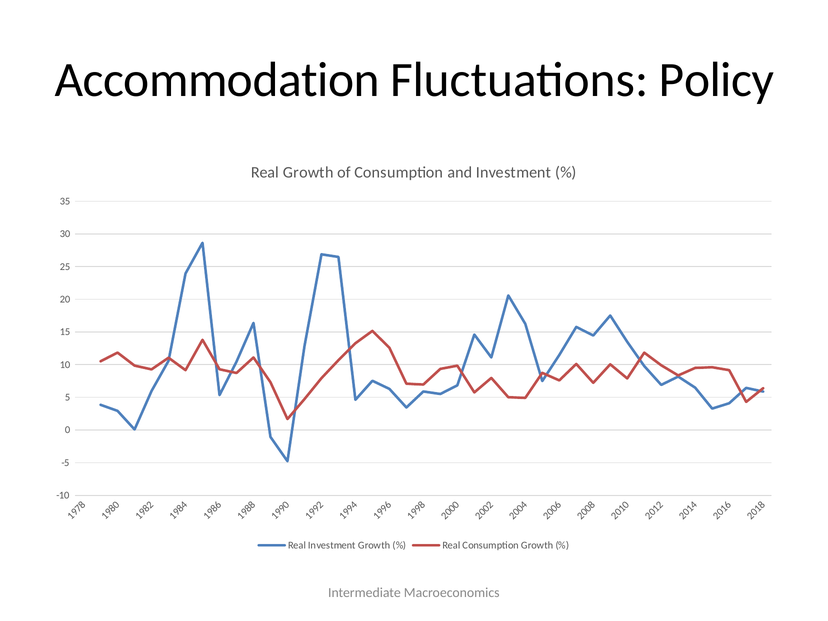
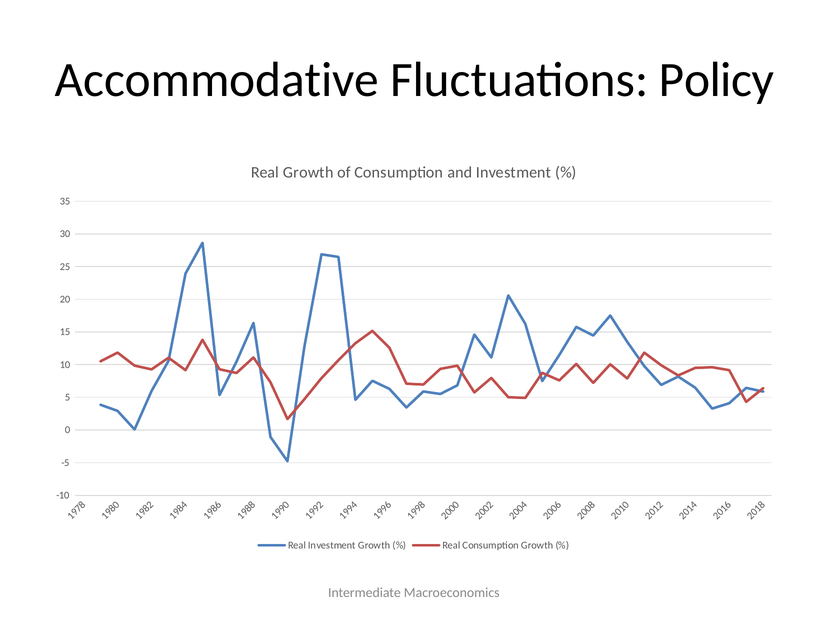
Accommodation: Accommodation -> Accommodative
